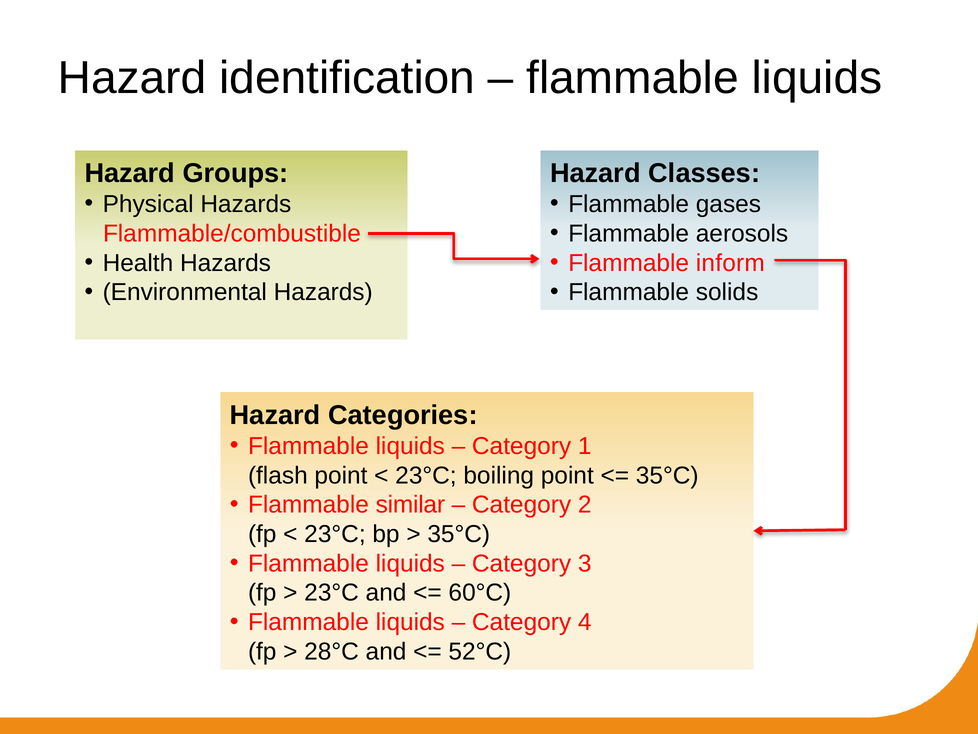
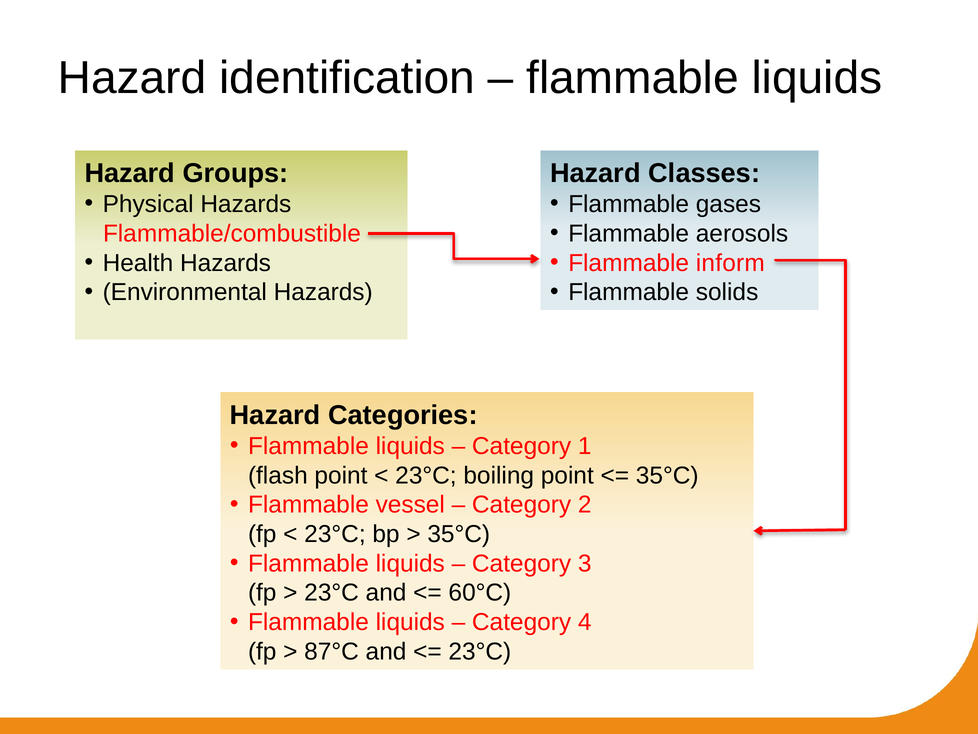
similar: similar -> vessel
28°C: 28°C -> 87°C
52°C at (480, 651): 52°C -> 23°C
